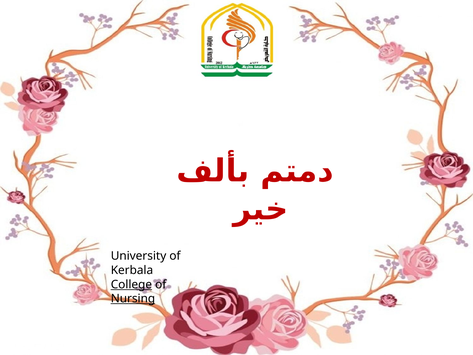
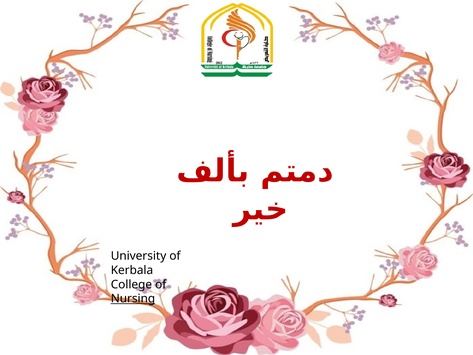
College underline: present -> none
